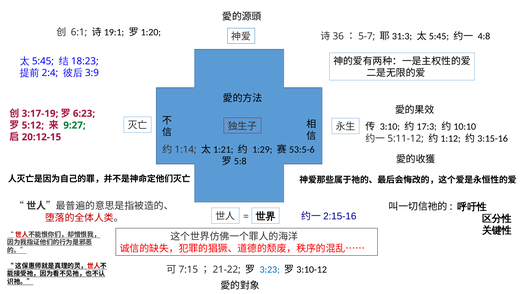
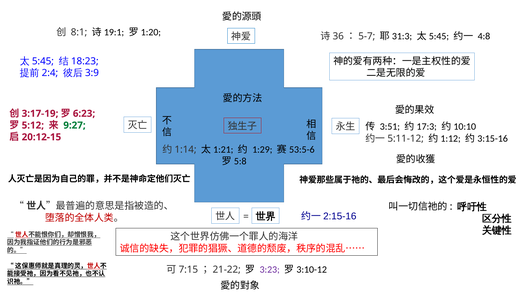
6:1: 6:1 -> 8:1
3:10: 3:10 -> 3:51
3:23 colour: blue -> purple
